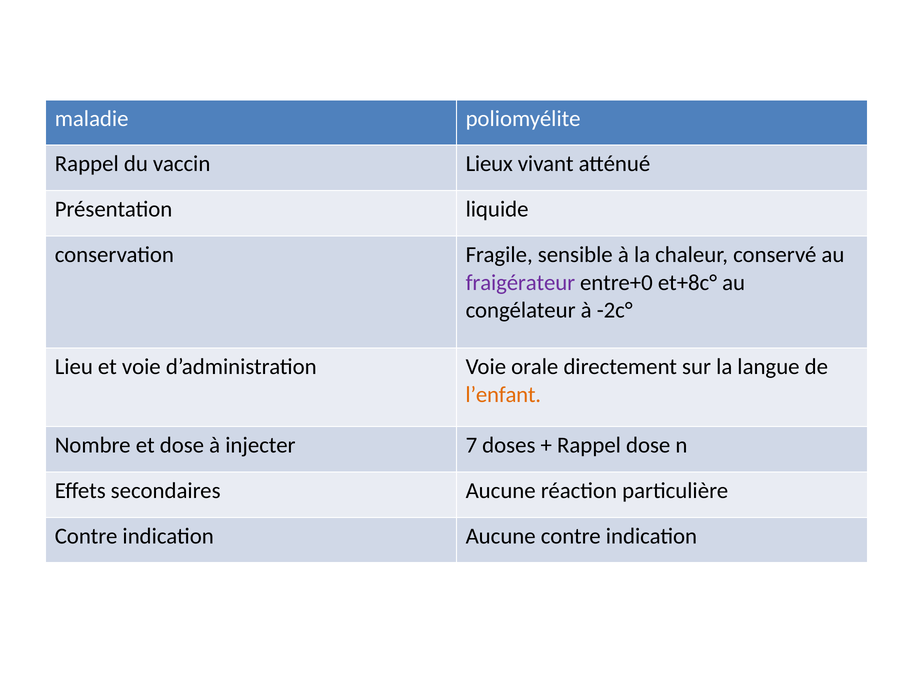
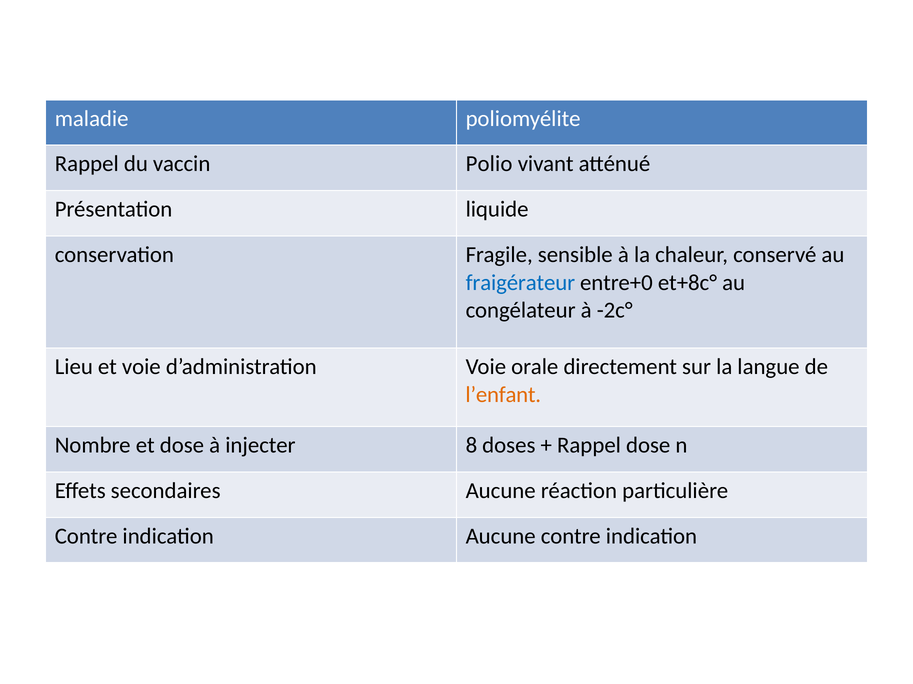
Lieux: Lieux -> Polio
fraigérateur colour: purple -> blue
7: 7 -> 8
